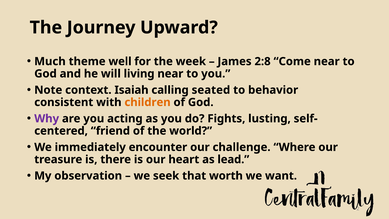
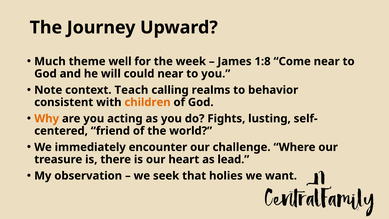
2:8: 2:8 -> 1:8
living: living -> could
Isaiah: Isaiah -> Teach
seated: seated -> realms
Why colour: purple -> orange
worth: worth -> holies
